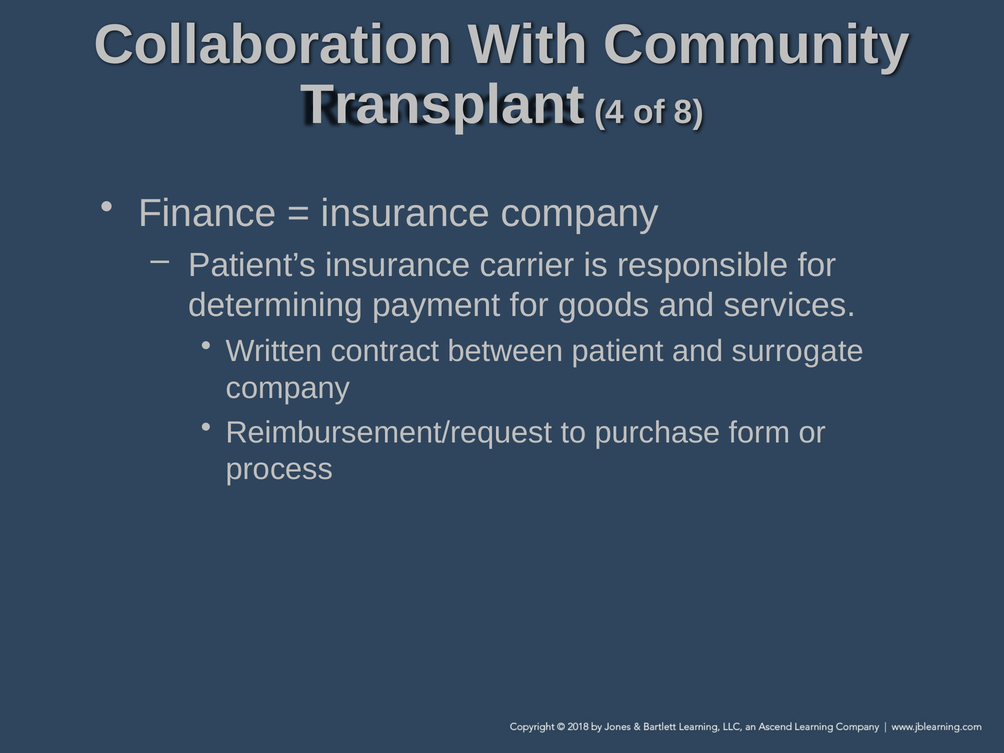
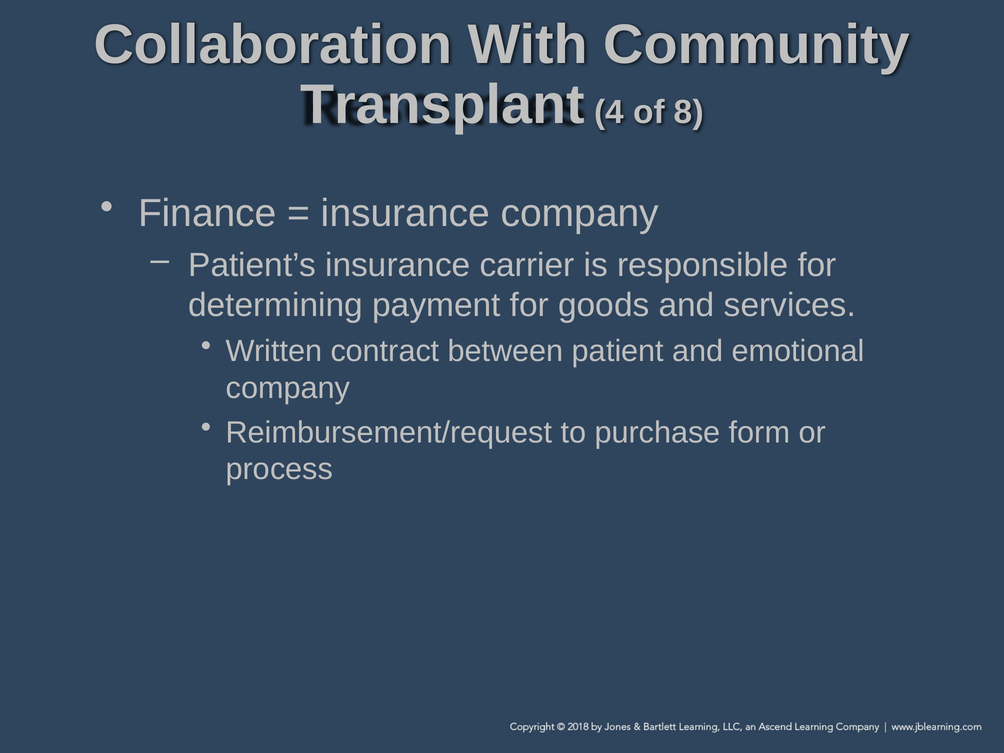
surrogate: surrogate -> emotional
